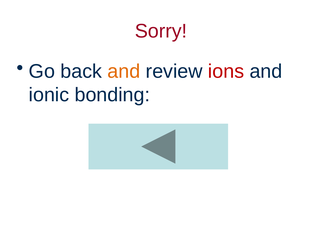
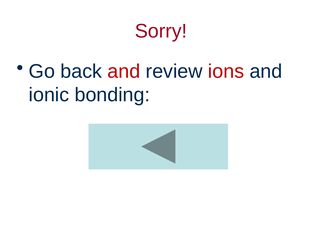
and at (124, 71) colour: orange -> red
